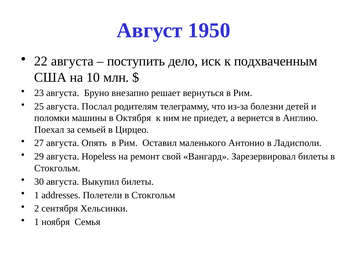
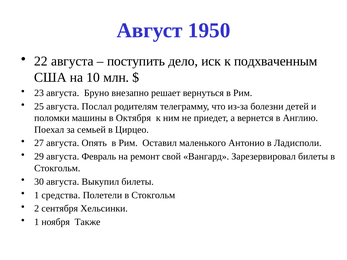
Hopeless: Hopeless -> Февраль
addresses: addresses -> средства
Семья: Семья -> Также
